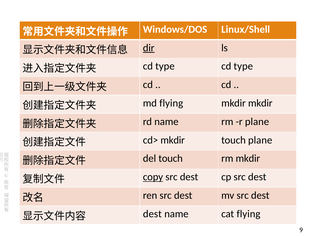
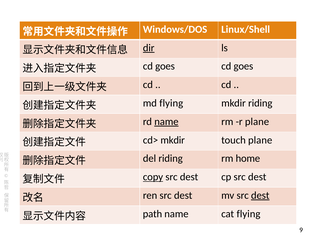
type at (165, 66): type -> goes
type at (243, 66): type -> goes
mkdir mkdir: mkdir -> riding
name at (166, 122) underline: none -> present
del touch: touch -> riding
rm mkdir: mkdir -> home
dest at (260, 195) underline: none -> present
dest at (152, 214): dest -> path
